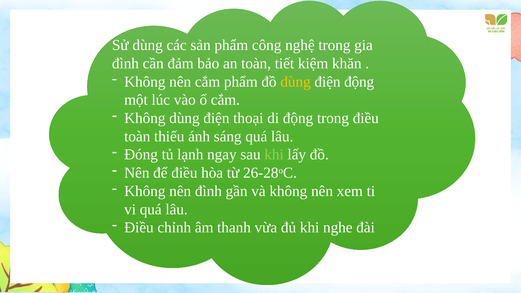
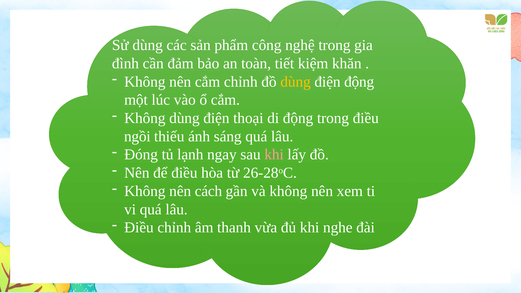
cắm phẩm: phẩm -> chỉnh
toàn at (137, 136): toàn -> ngồi
khi at (274, 155) colour: light green -> pink
nên đình: đình -> cách
